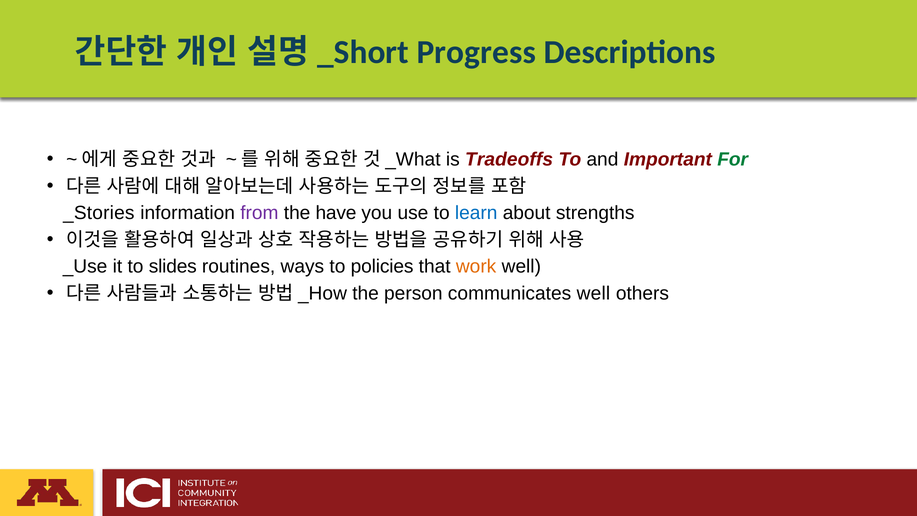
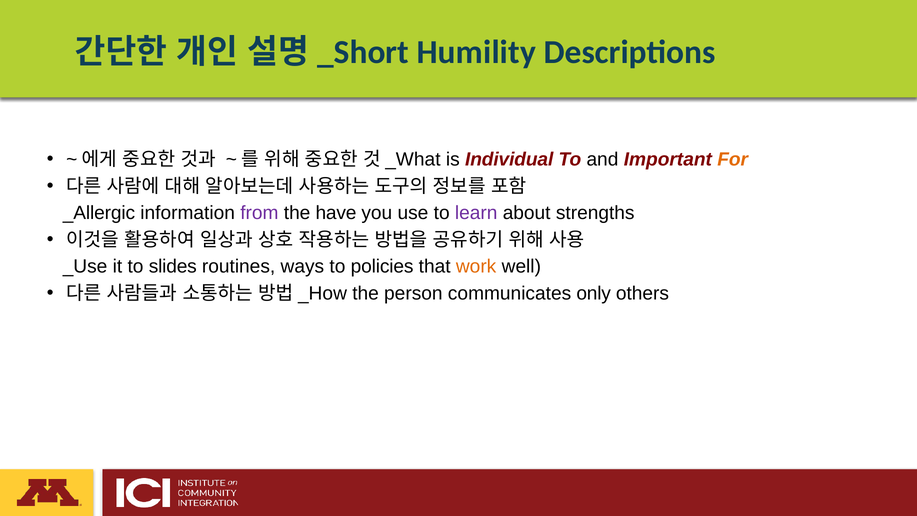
Progress: Progress -> Humility
Tradeoffs: Tradeoffs -> Individual
For colour: green -> orange
_Stories: _Stories -> _Allergic
learn colour: blue -> purple
communicates well: well -> only
